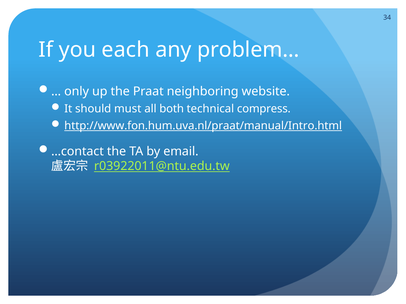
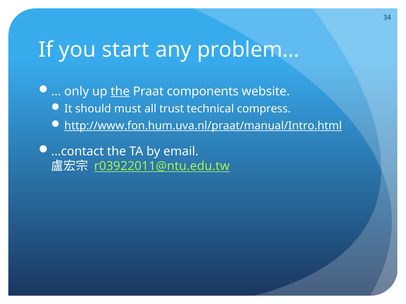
each: each -> start
the at (120, 92) underline: none -> present
neighboring: neighboring -> components
both: both -> trust
